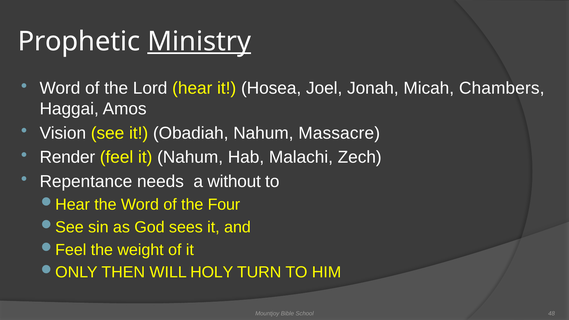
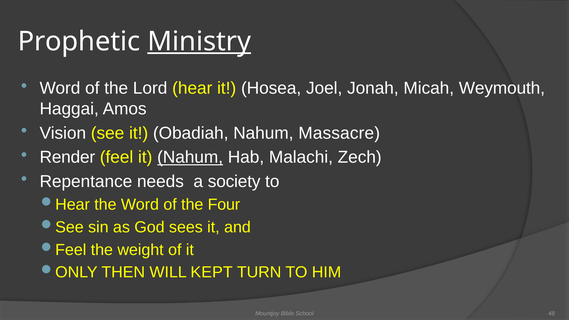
Chambers: Chambers -> Weymouth
Nahum at (190, 157) underline: none -> present
without: without -> society
HOLY: HOLY -> KEPT
